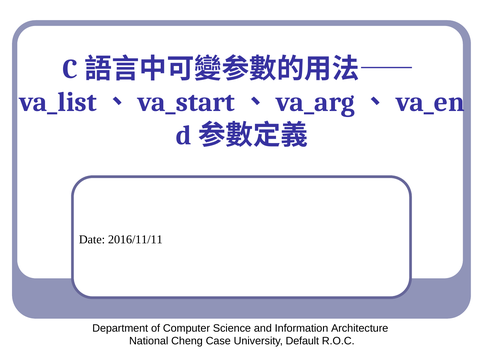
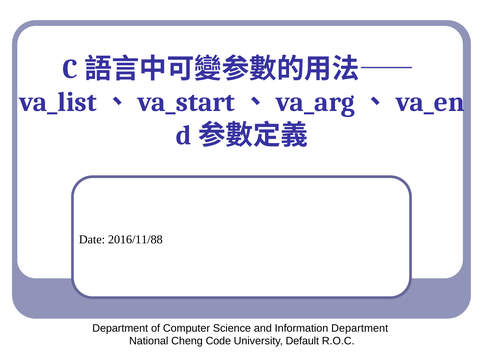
2016/11/11: 2016/11/11 -> 2016/11/88
Information Architecture: Architecture -> Department
Case: Case -> Code
